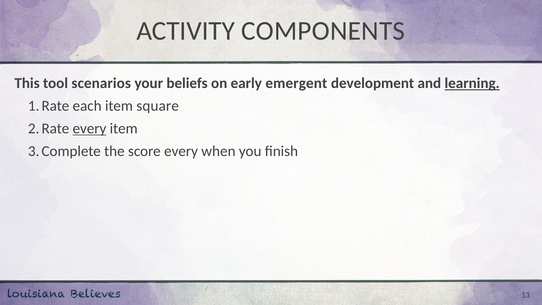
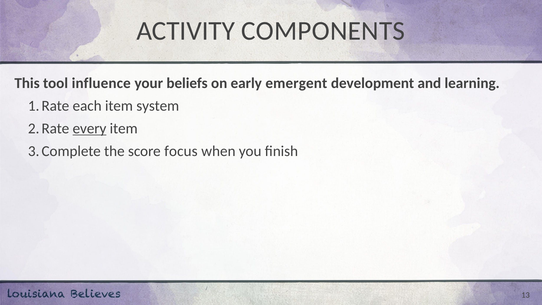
scenarios: scenarios -> influence
learning underline: present -> none
square: square -> system
score every: every -> focus
